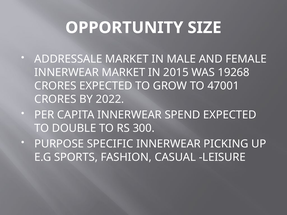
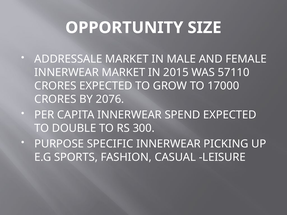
19268: 19268 -> 57110
47001: 47001 -> 17000
2022: 2022 -> 2076
